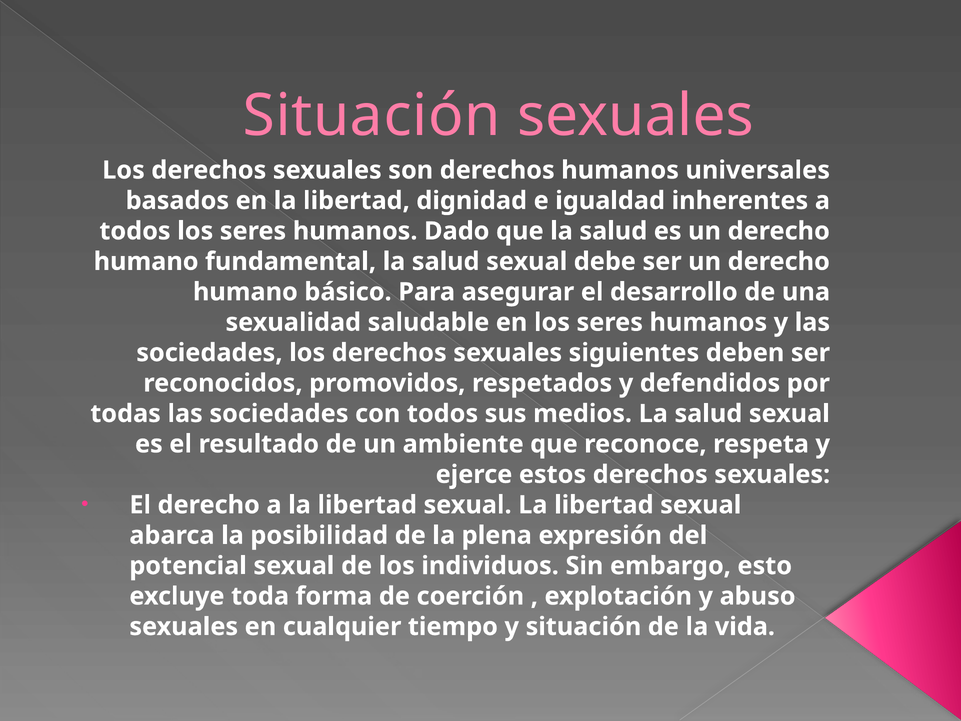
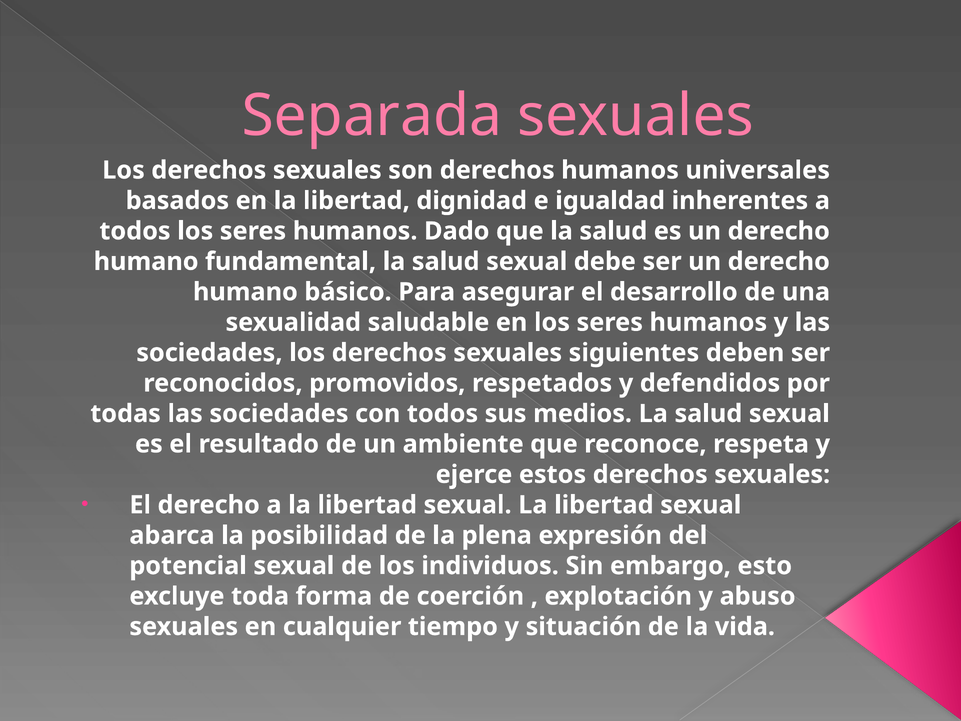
Situación at (372, 116): Situación -> Separada
